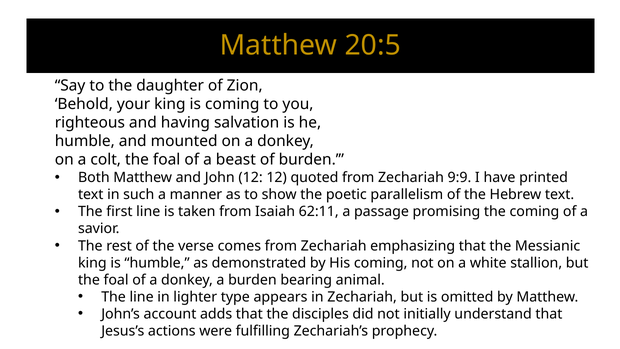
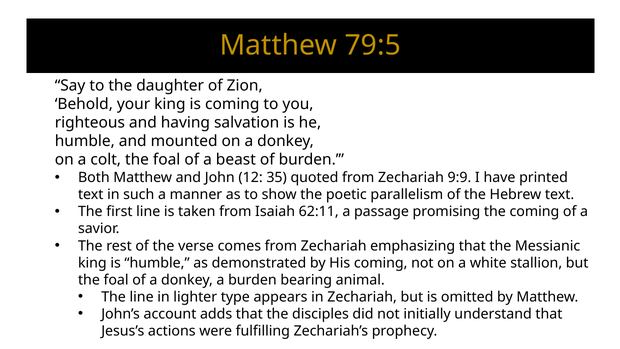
20:5: 20:5 -> 79:5
12 12: 12 -> 35
